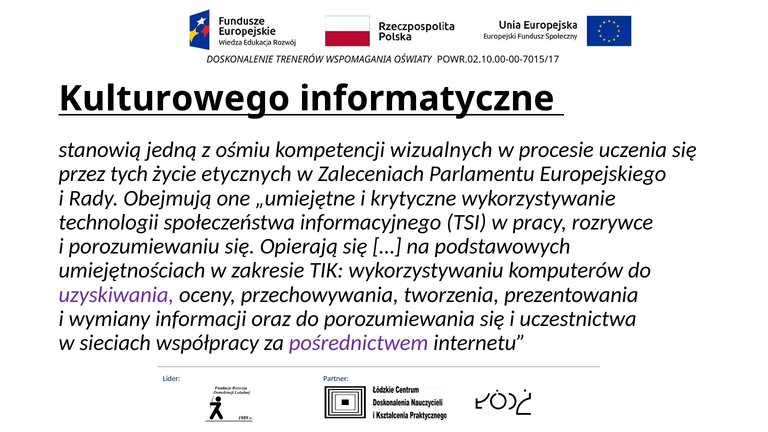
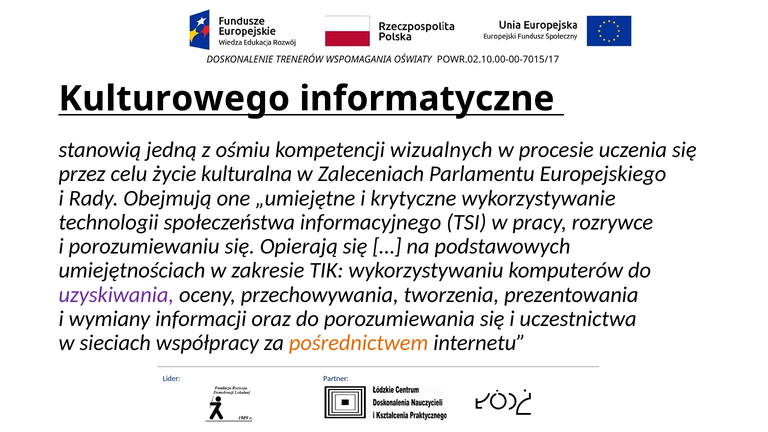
tych: tych -> celu
etycznych: etycznych -> kulturalna
pośrednictwem colour: purple -> orange
